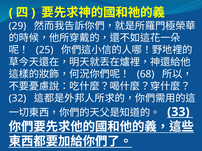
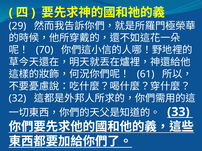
25: 25 -> 70
68: 68 -> 61
